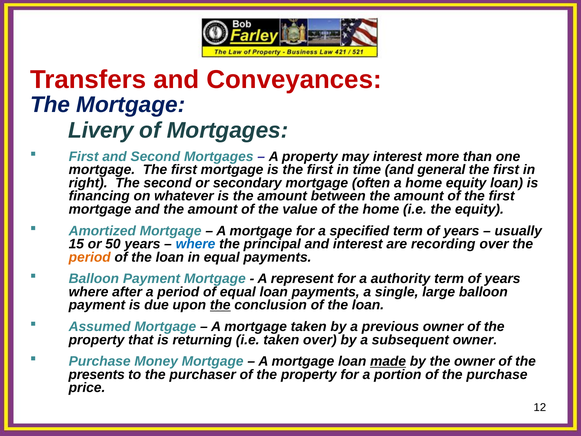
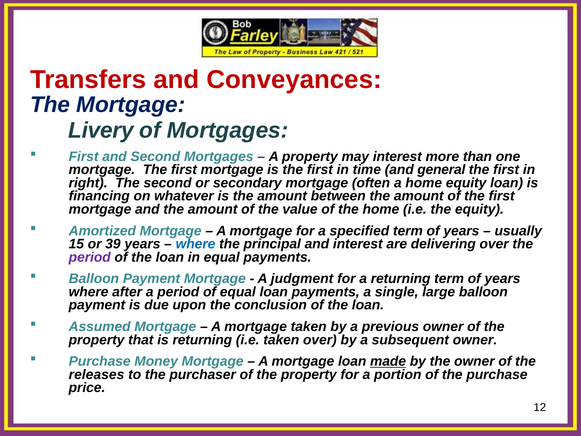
50: 50 -> 39
recording: recording -> delivering
period at (90, 257) colour: orange -> purple
represent: represent -> judgment
a authority: authority -> returning
the at (220, 305) underline: present -> none
presents: presents -> releases
